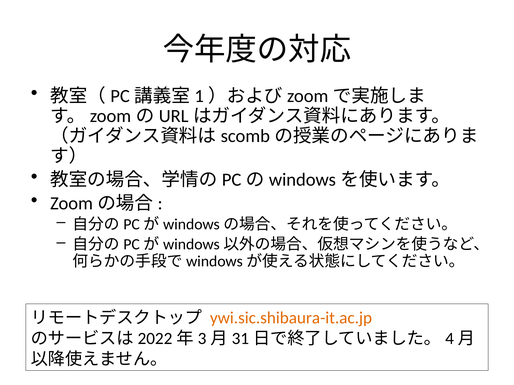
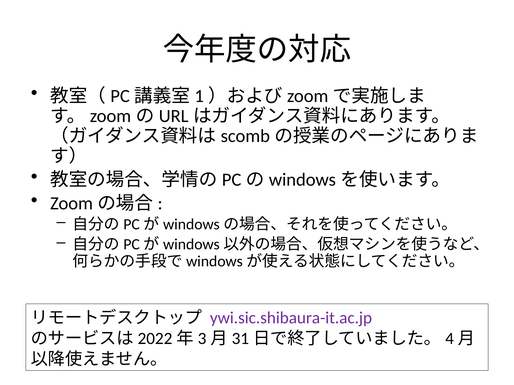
ywi.sic.shibaura-it.ac.jp colour: orange -> purple
